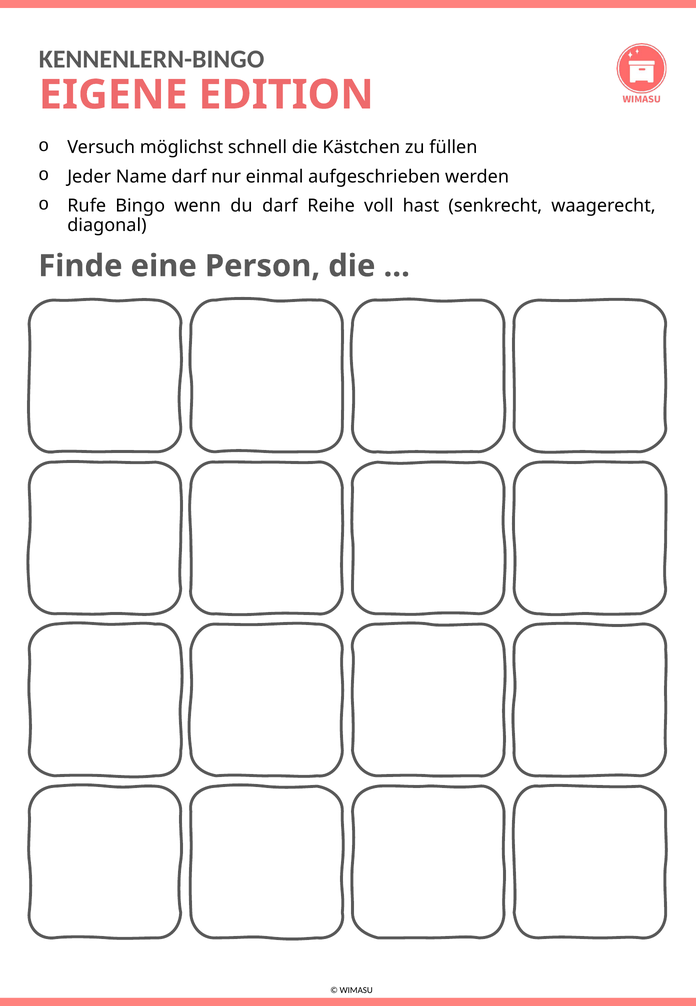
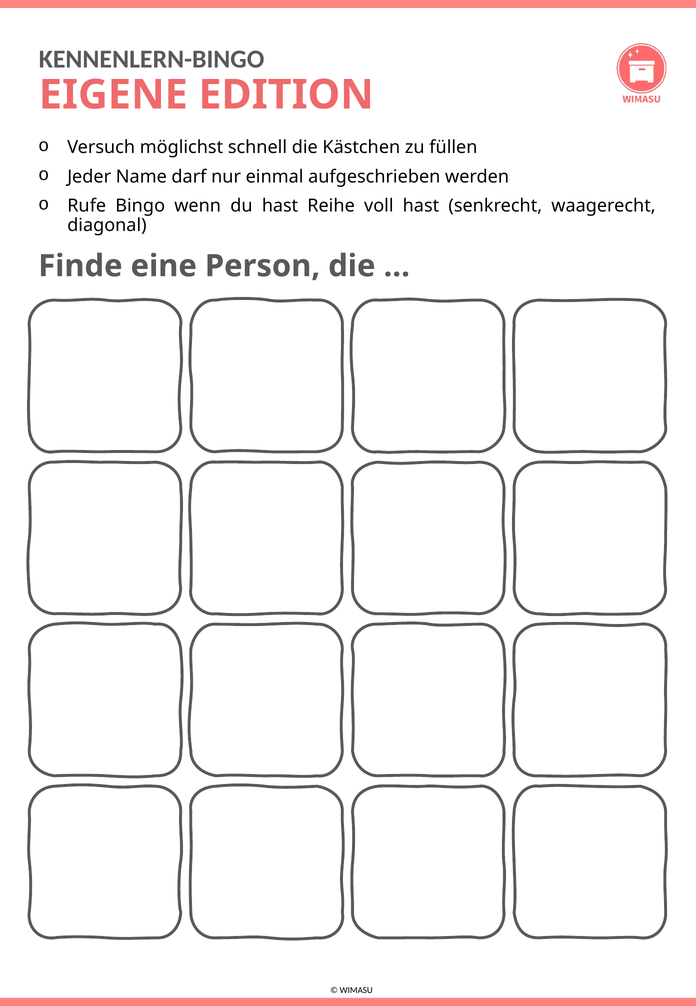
du darf: darf -> hast
